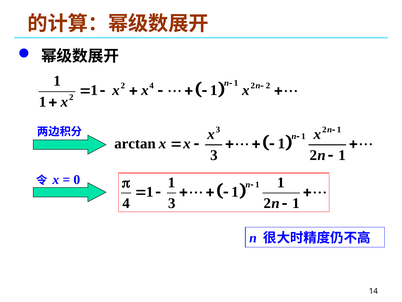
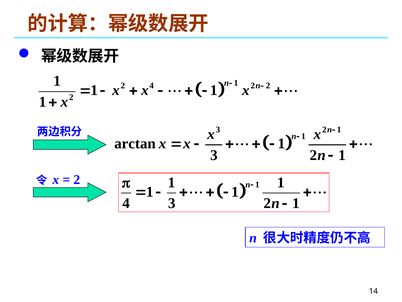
0 at (77, 179): 0 -> 2
